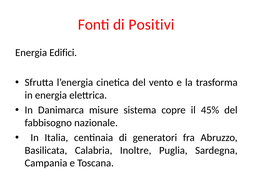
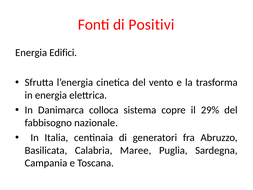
misure: misure -> colloca
45%: 45% -> 29%
Inoltre: Inoltre -> Maree
